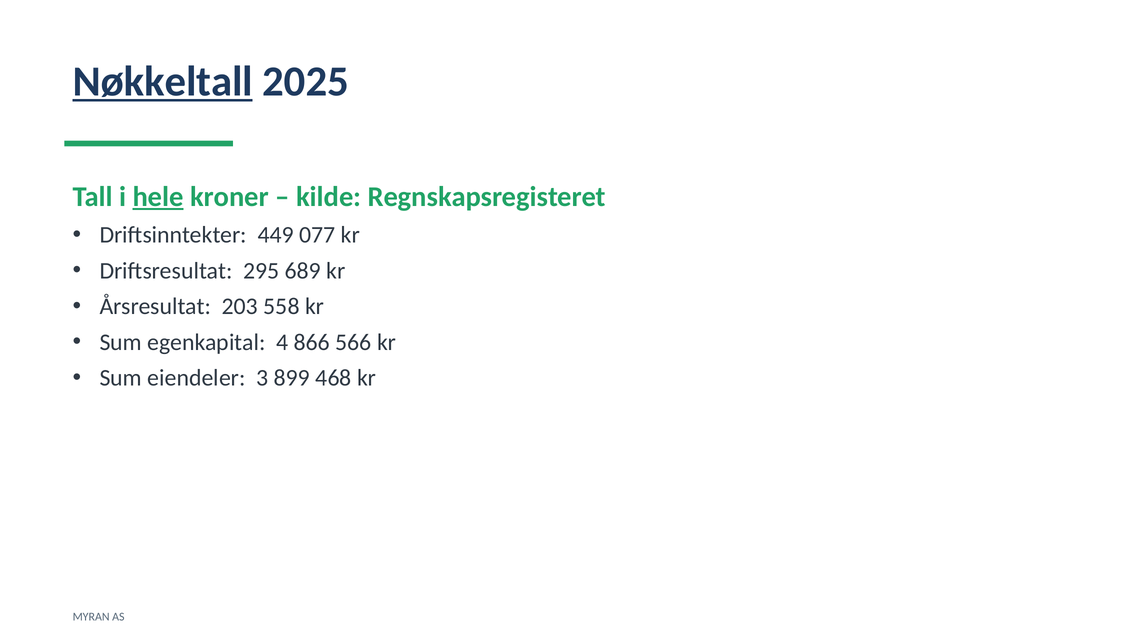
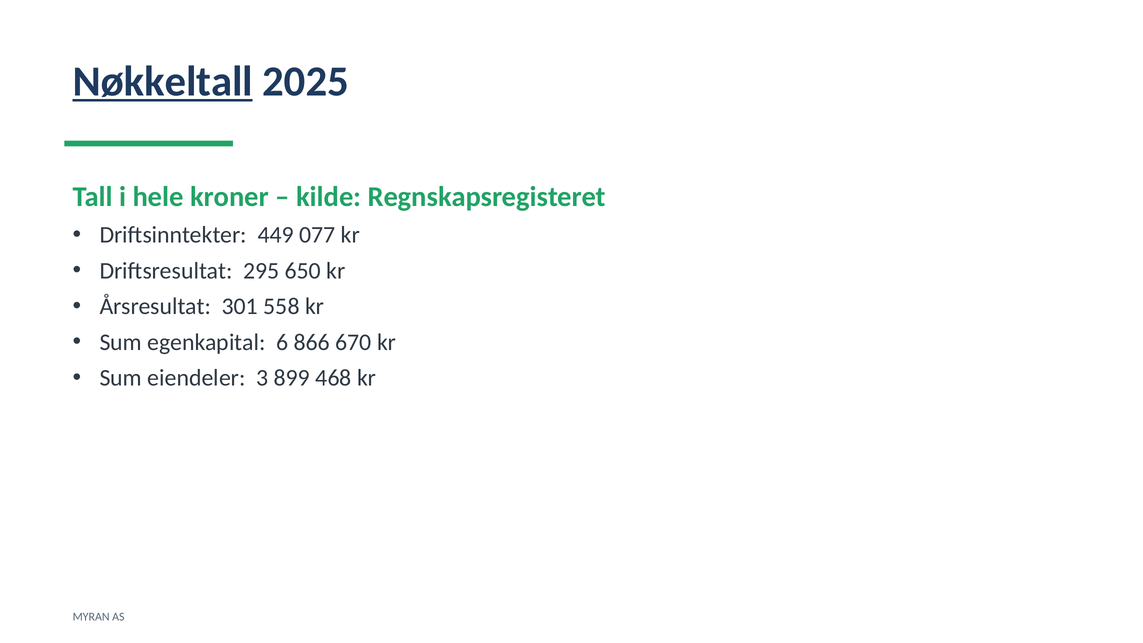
hele underline: present -> none
689: 689 -> 650
203: 203 -> 301
4: 4 -> 6
566: 566 -> 670
